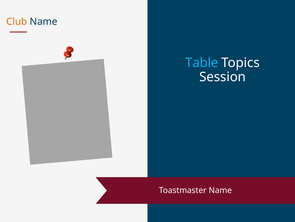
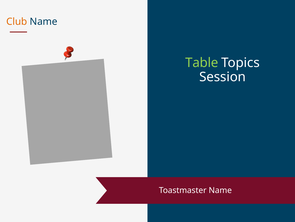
Table colour: light blue -> light green
